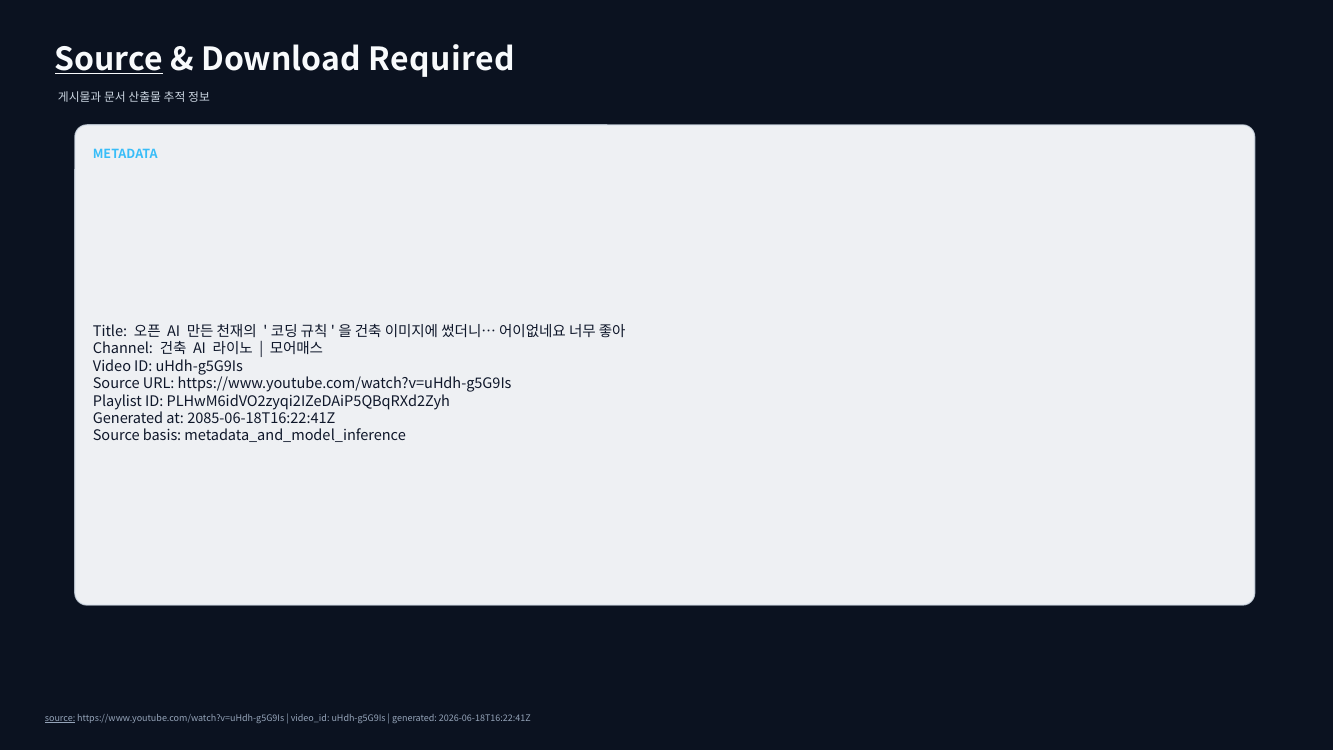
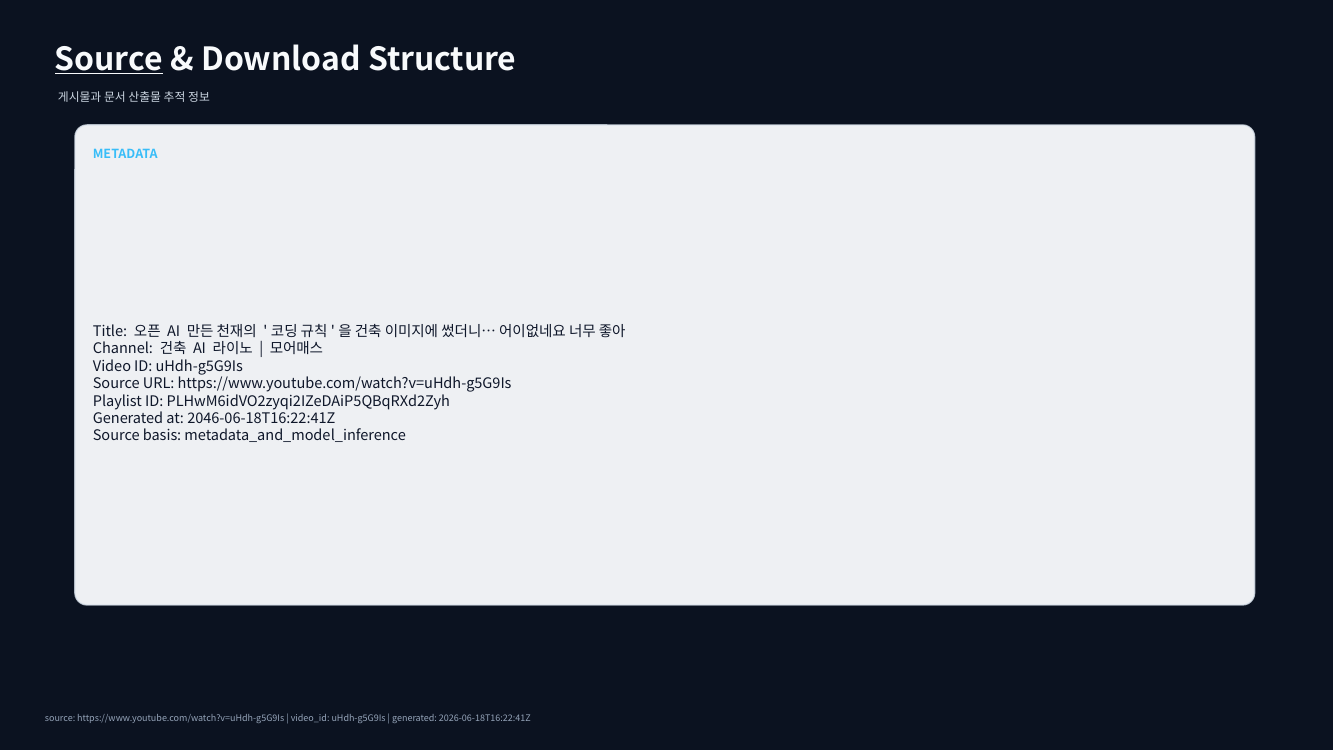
Required: Required -> Structure
2085-06-18T16:22:41Z: 2085-06-18T16:22:41Z -> 2046-06-18T16:22:41Z
source at (60, 718) underline: present -> none
